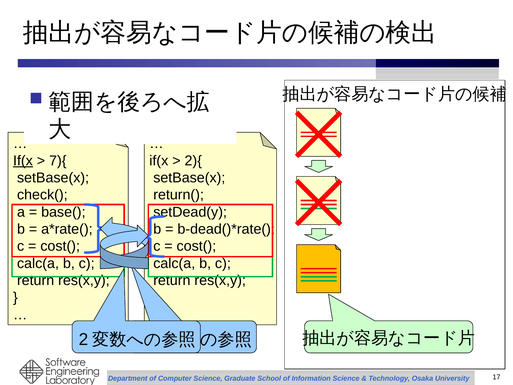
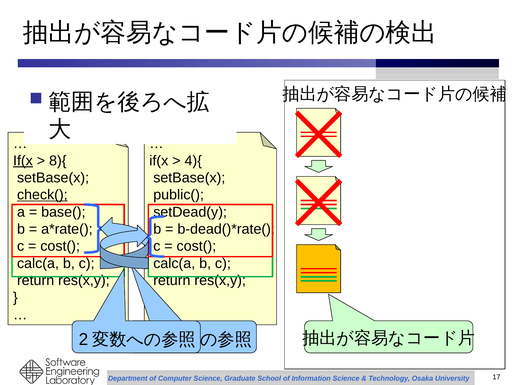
7){: 7){ -> 8){
2){: 2){ -> 4){
check( underline: none -> present
return(: return( -> public(
